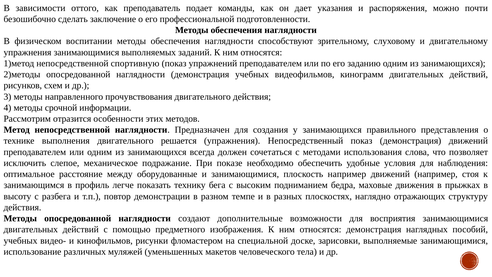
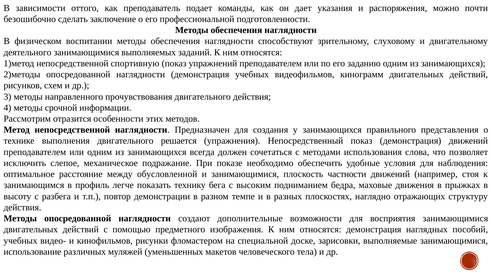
упражнения at (28, 52): упражнения -> деятельного
оборудованные: оборудованные -> обусловленной
плоскость например: например -> частности
